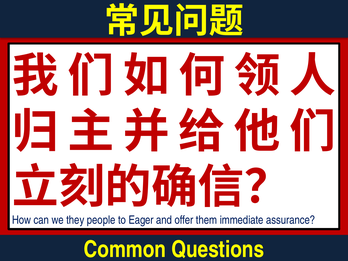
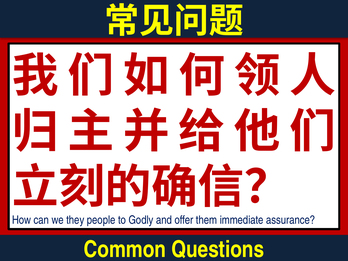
Eager: Eager -> Godly
